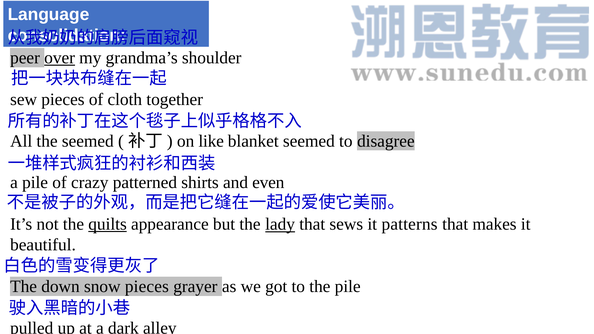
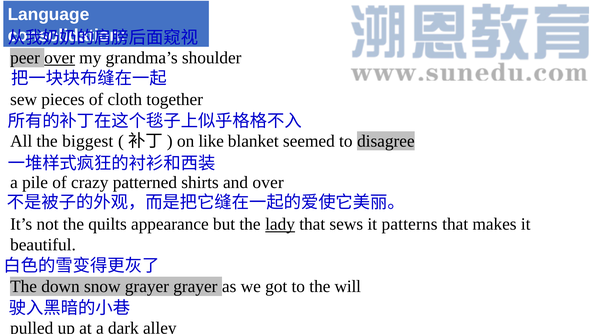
the seemed: seemed -> biggest
and even: even -> over
quilts underline: present -> none
snow pieces: pieces -> grayer
the pile: pile -> will
